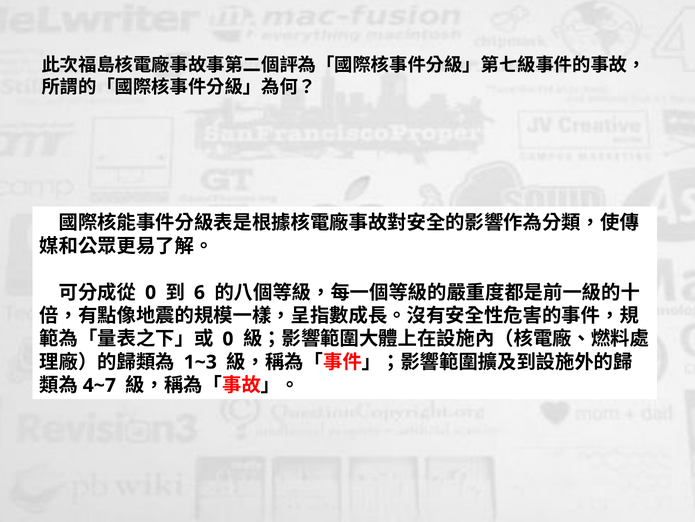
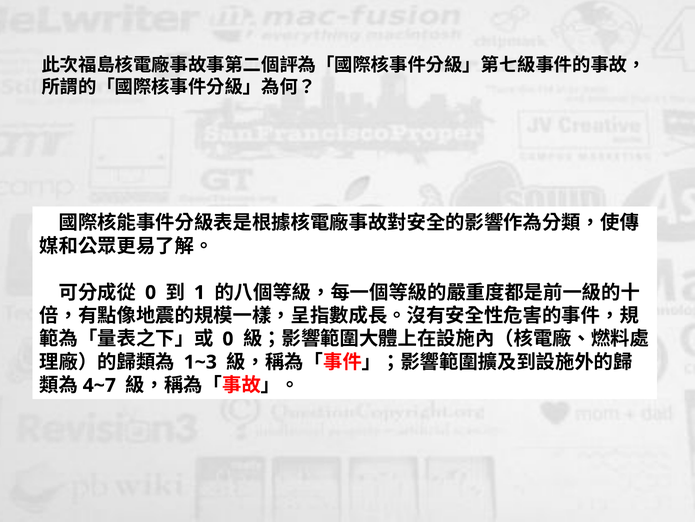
6: 6 -> 1
